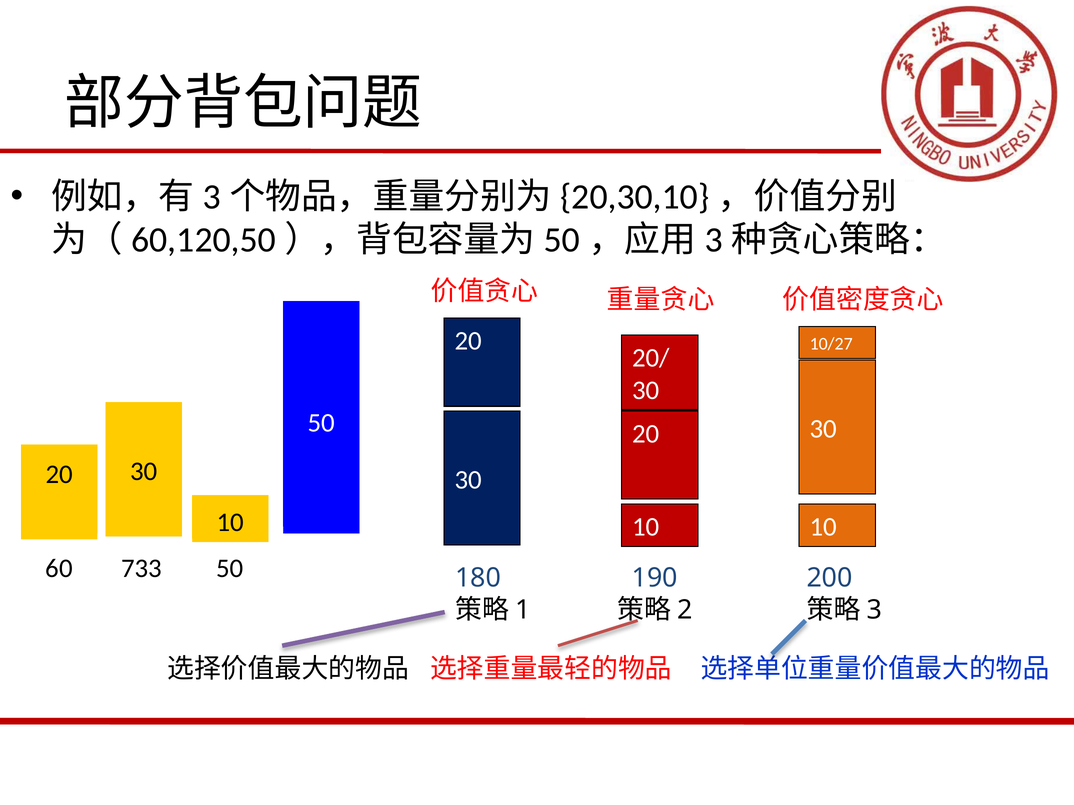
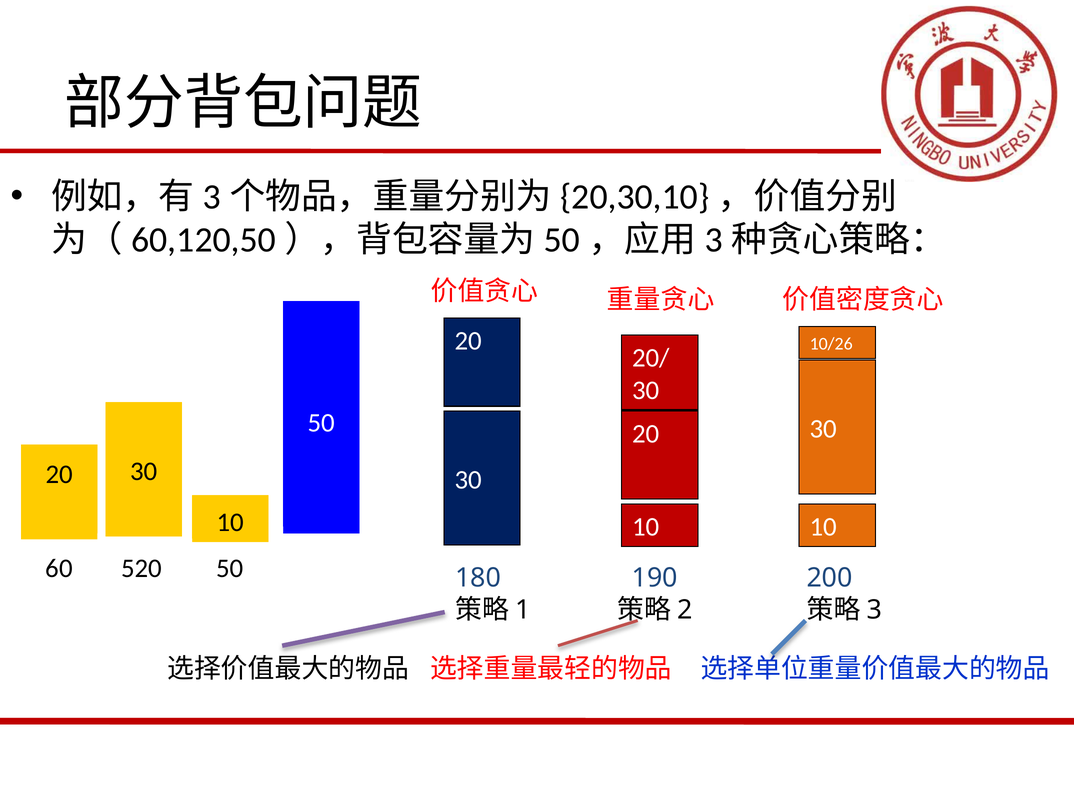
10/27: 10/27 -> 10/26
733: 733 -> 520
